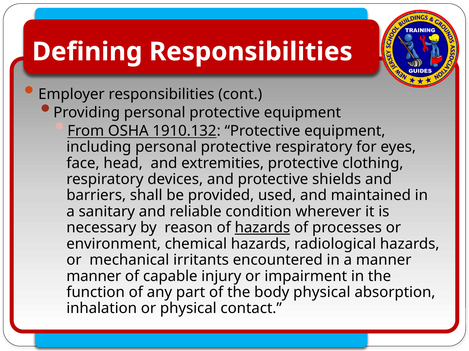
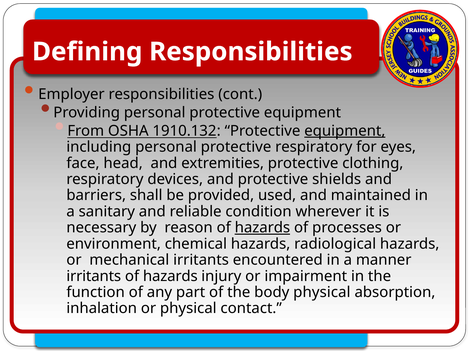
equipment at (345, 131) underline: none -> present
manner at (94, 277): manner -> irritants
capable at (170, 277): capable -> hazards
